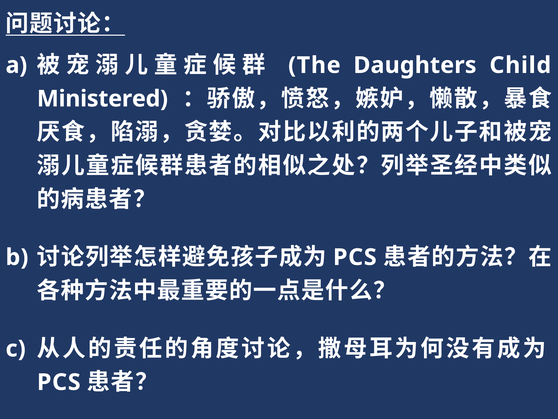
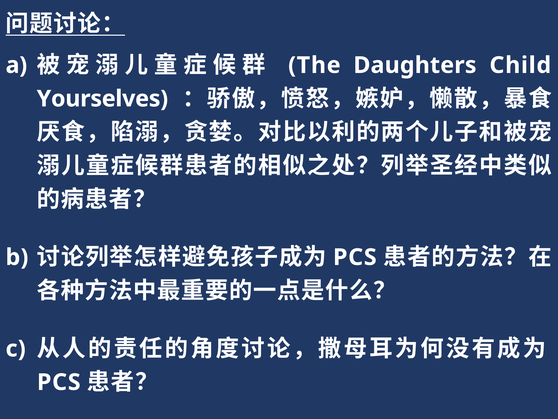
Ministered: Ministered -> Yourselves
